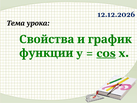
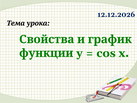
cos underline: present -> none
